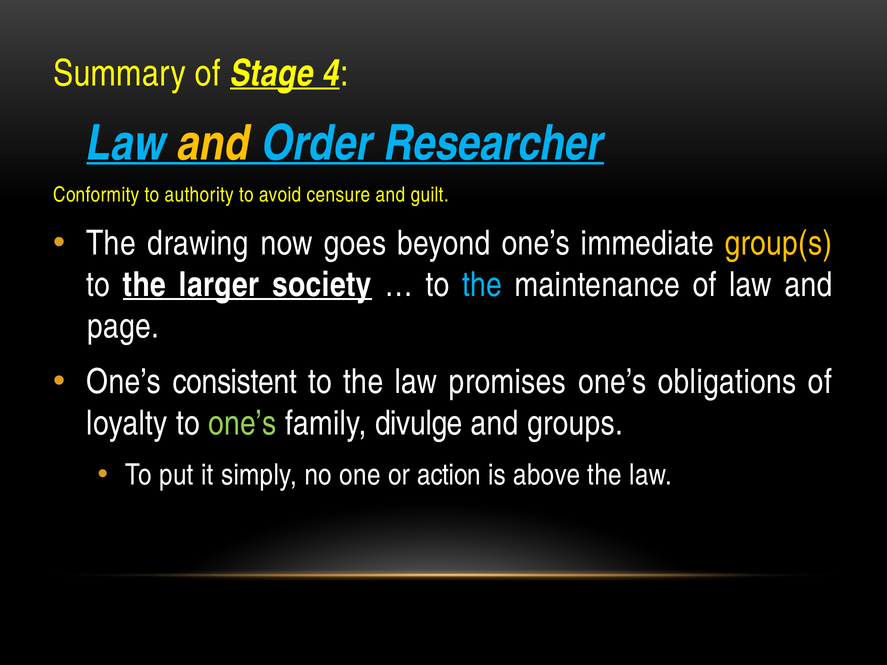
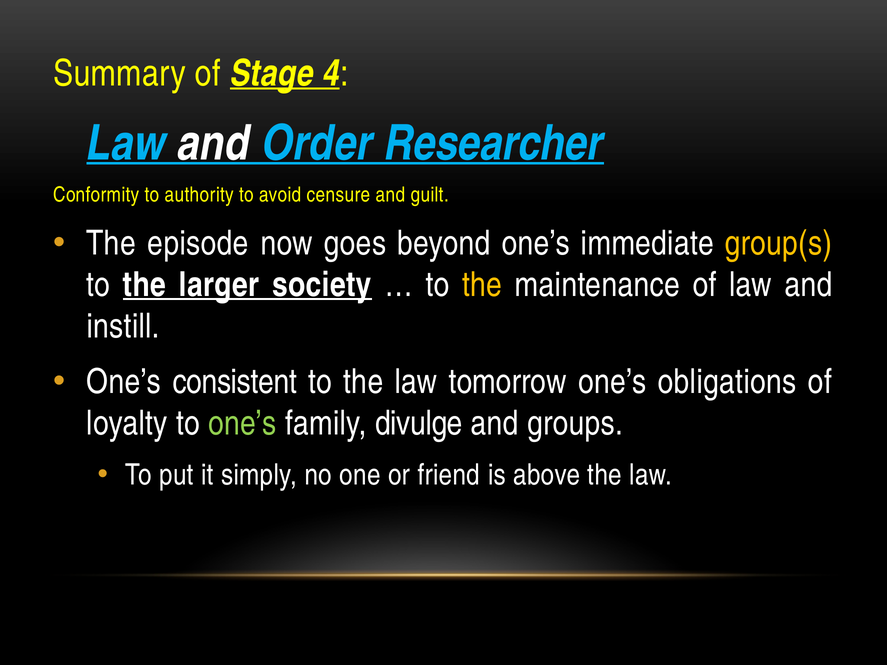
and at (213, 143) colour: yellow -> white
drawing: drawing -> episode
the at (482, 285) colour: light blue -> yellow
page: page -> instill
promises: promises -> tomorrow
action: action -> friend
